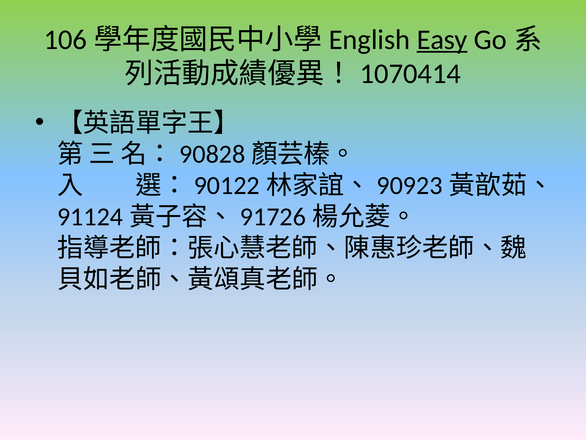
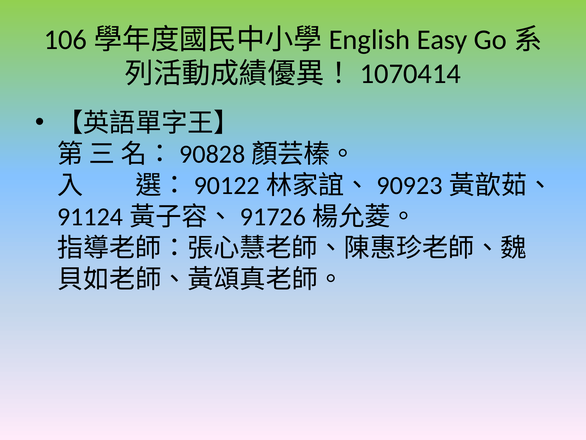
Easy underline: present -> none
